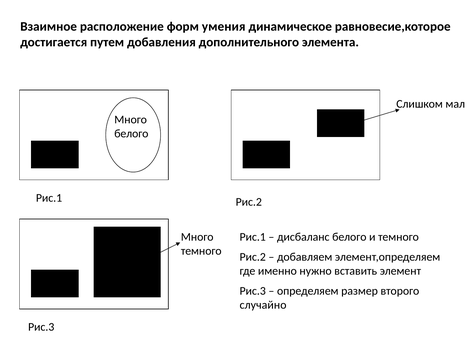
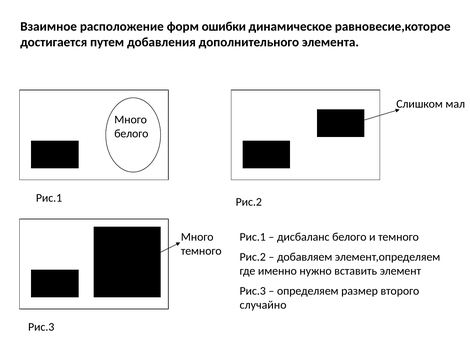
умения: умения -> ошибки
